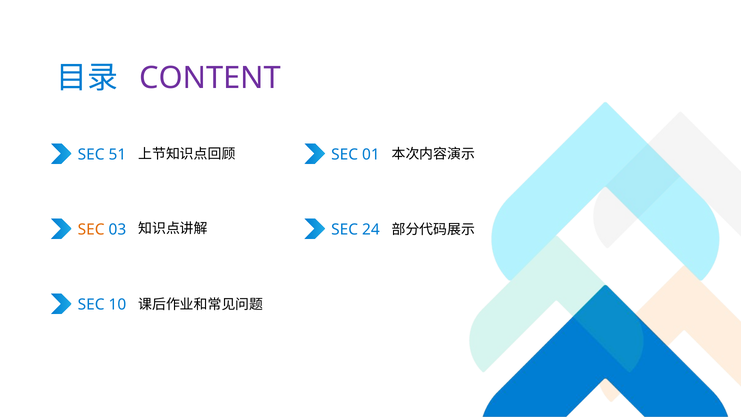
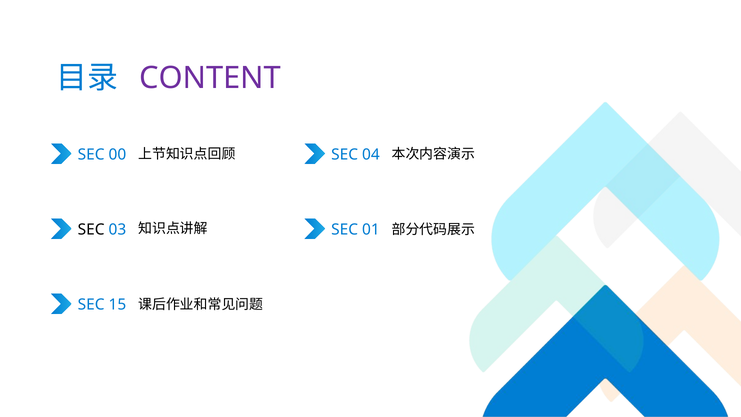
51: 51 -> 00
01: 01 -> 04
SEC at (91, 230) colour: orange -> black
24: 24 -> 01
10: 10 -> 15
